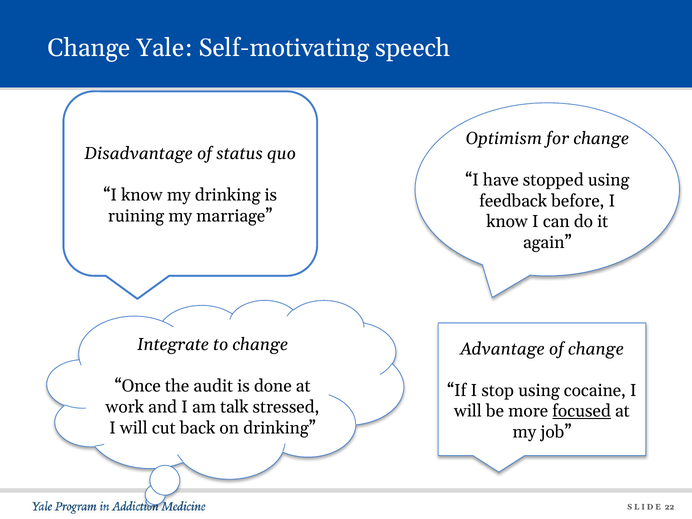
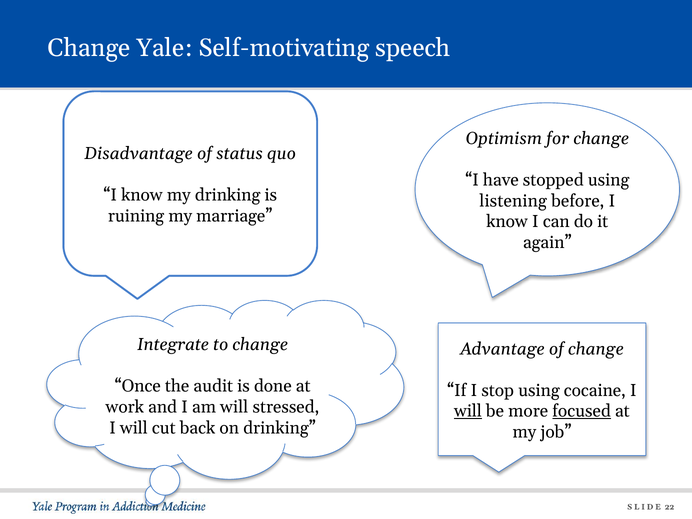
feedback: feedback -> listening
am talk: talk -> will
will at (468, 411) underline: none -> present
